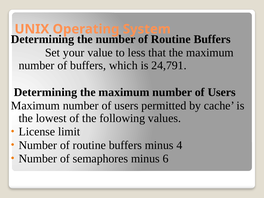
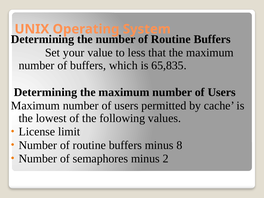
24,791: 24,791 -> 65,835
4: 4 -> 8
6: 6 -> 2
